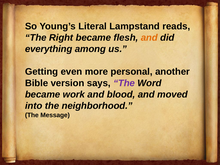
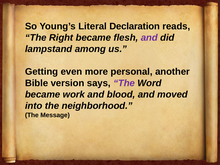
Lampstand: Lampstand -> Declaration
and at (149, 38) colour: orange -> purple
everything: everything -> lampstand
